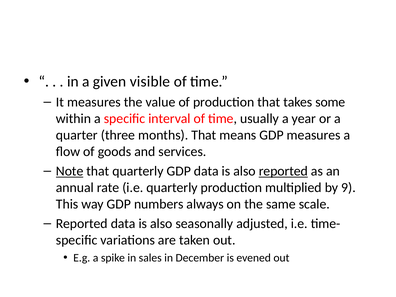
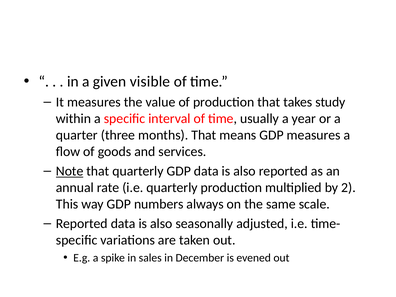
some: some -> study
reported at (283, 171) underline: present -> none
9: 9 -> 2
